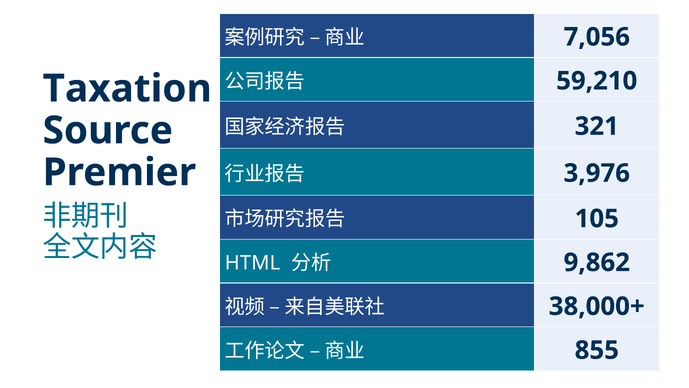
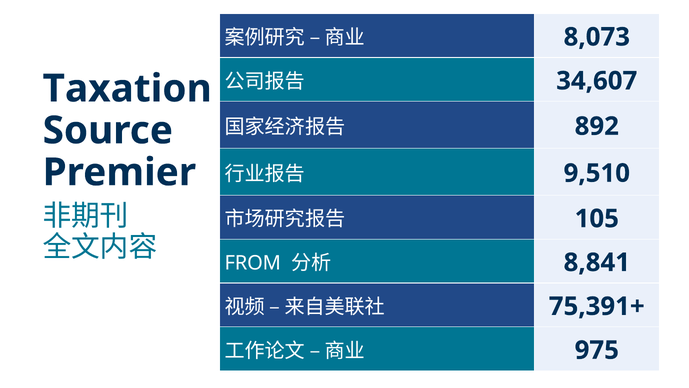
7,056: 7,056 -> 8,073
59,210: 59,210 -> 34,607
321: 321 -> 892
3,976: 3,976 -> 9,510
HTML: HTML -> FROM
9,862: 9,862 -> 8,841
38,000+: 38,000+ -> 75,391+
855: 855 -> 975
